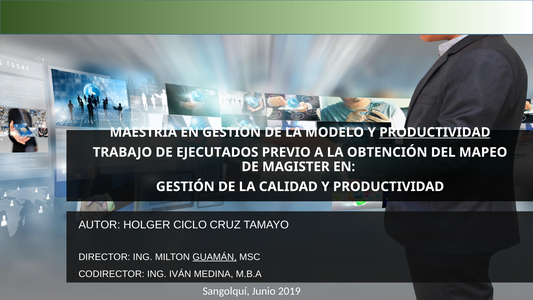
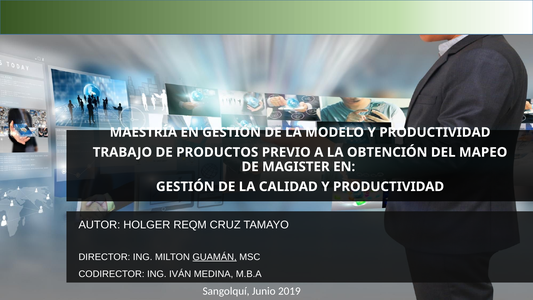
PRODUCTIVIDAD at (435, 132) underline: present -> none
EJECUTADOS: EJECUTADOS -> PRODUCTOS
CICLO: CICLO -> REQM
